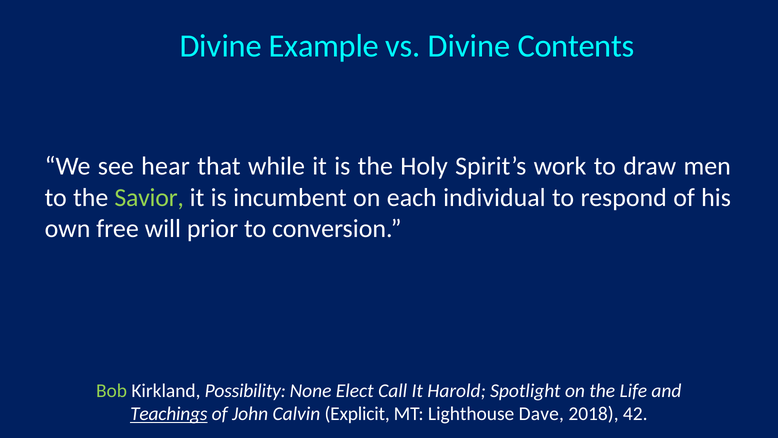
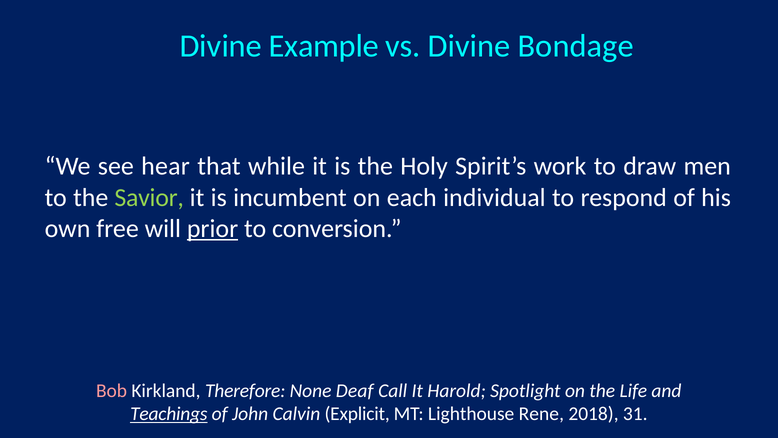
Contents: Contents -> Bondage
prior underline: none -> present
Bob colour: light green -> pink
Possibility: Possibility -> Therefore
Elect: Elect -> Deaf
Dave: Dave -> Rene
42: 42 -> 31
